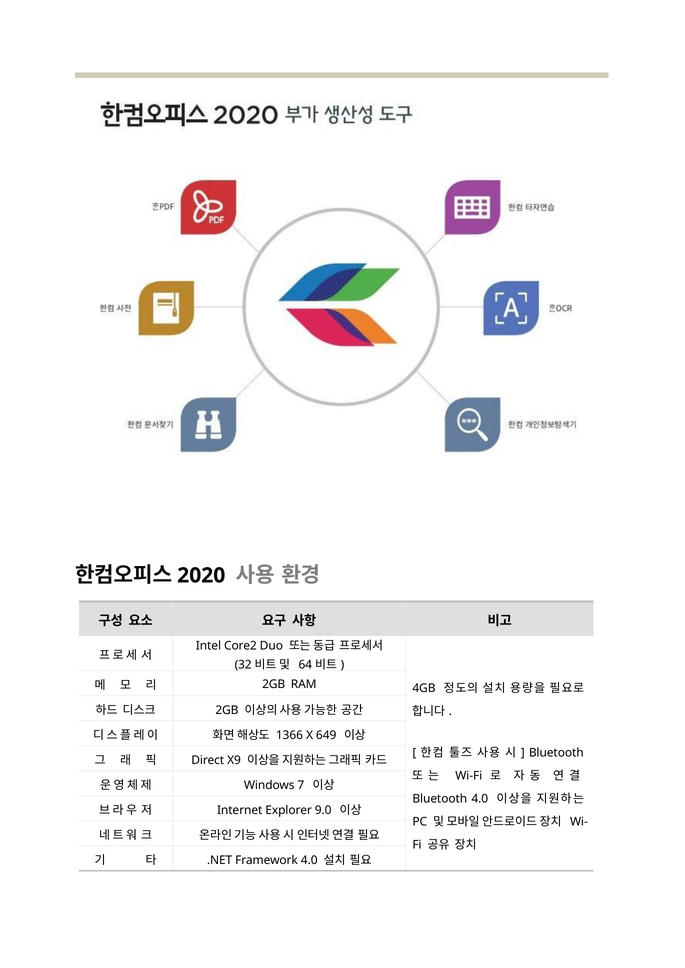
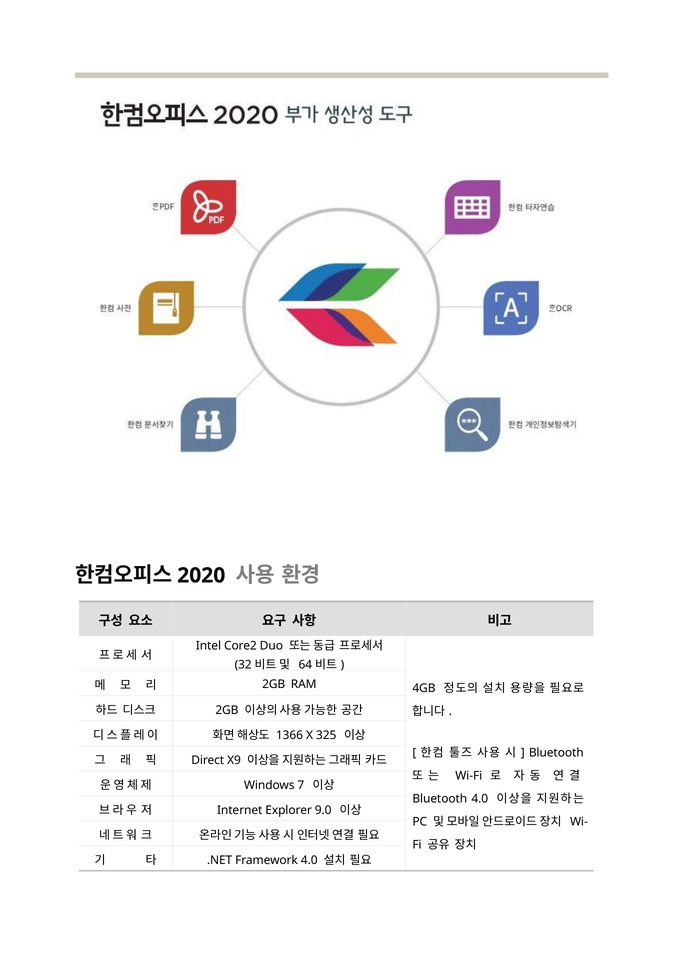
649: 649 -> 325
